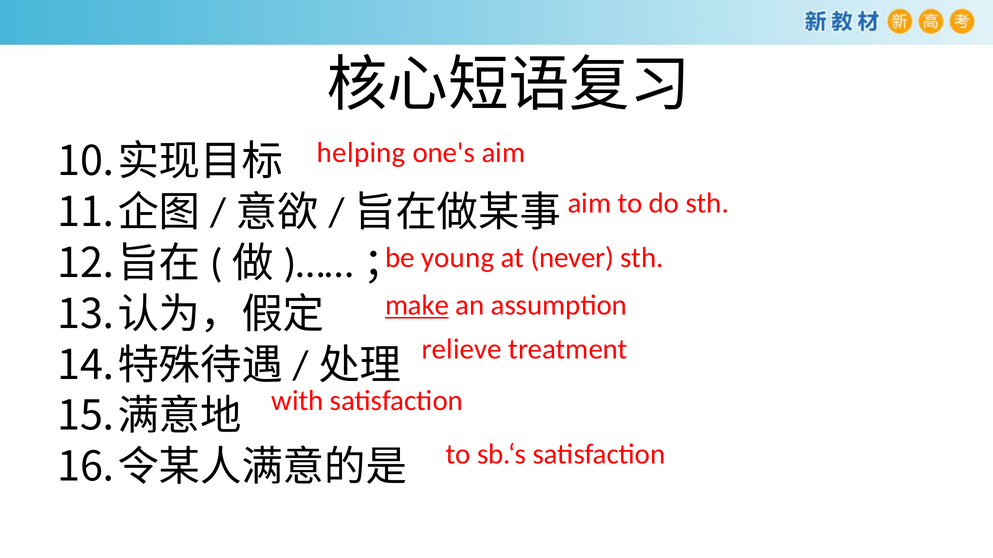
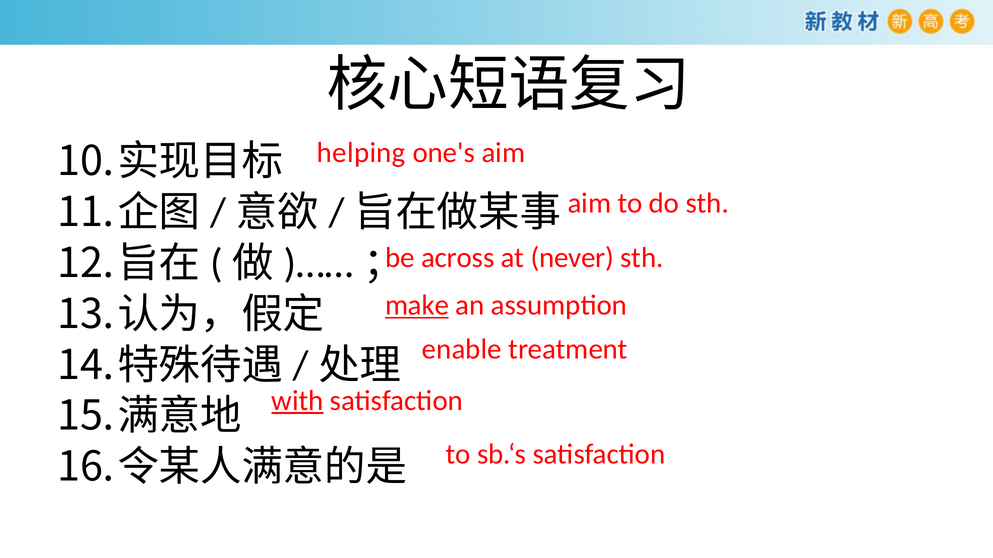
young: young -> across
relieve: relieve -> enable
with underline: none -> present
